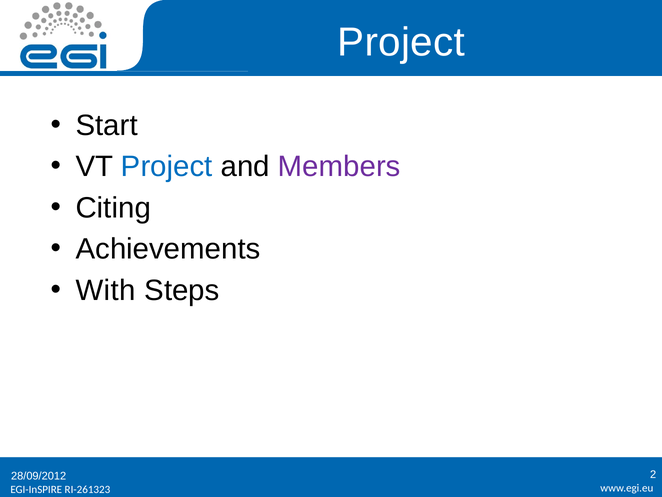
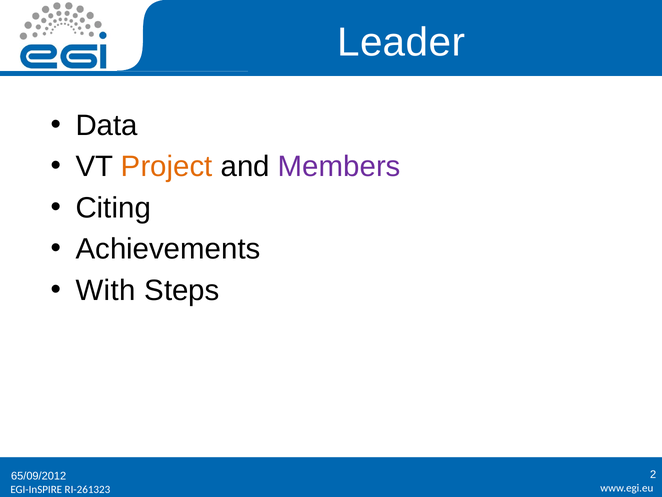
Project at (401, 43): Project -> Leader
Start: Start -> Data
Project at (167, 167) colour: blue -> orange
28/09/2012: 28/09/2012 -> 65/09/2012
